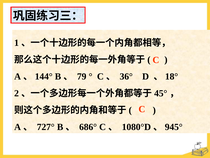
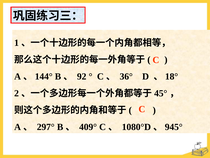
79: 79 -> 92
727°: 727° -> 297°
686°: 686° -> 409°
